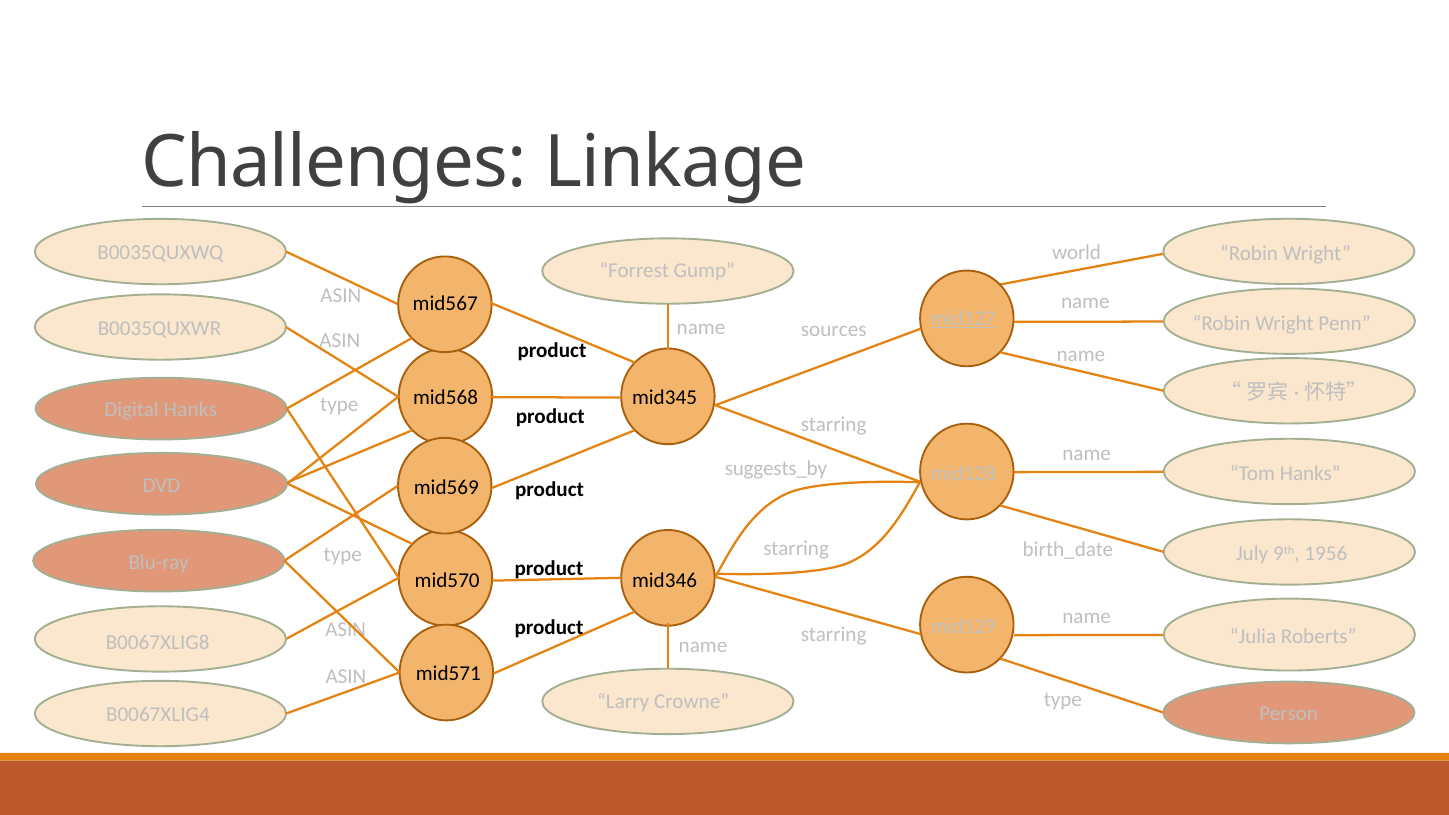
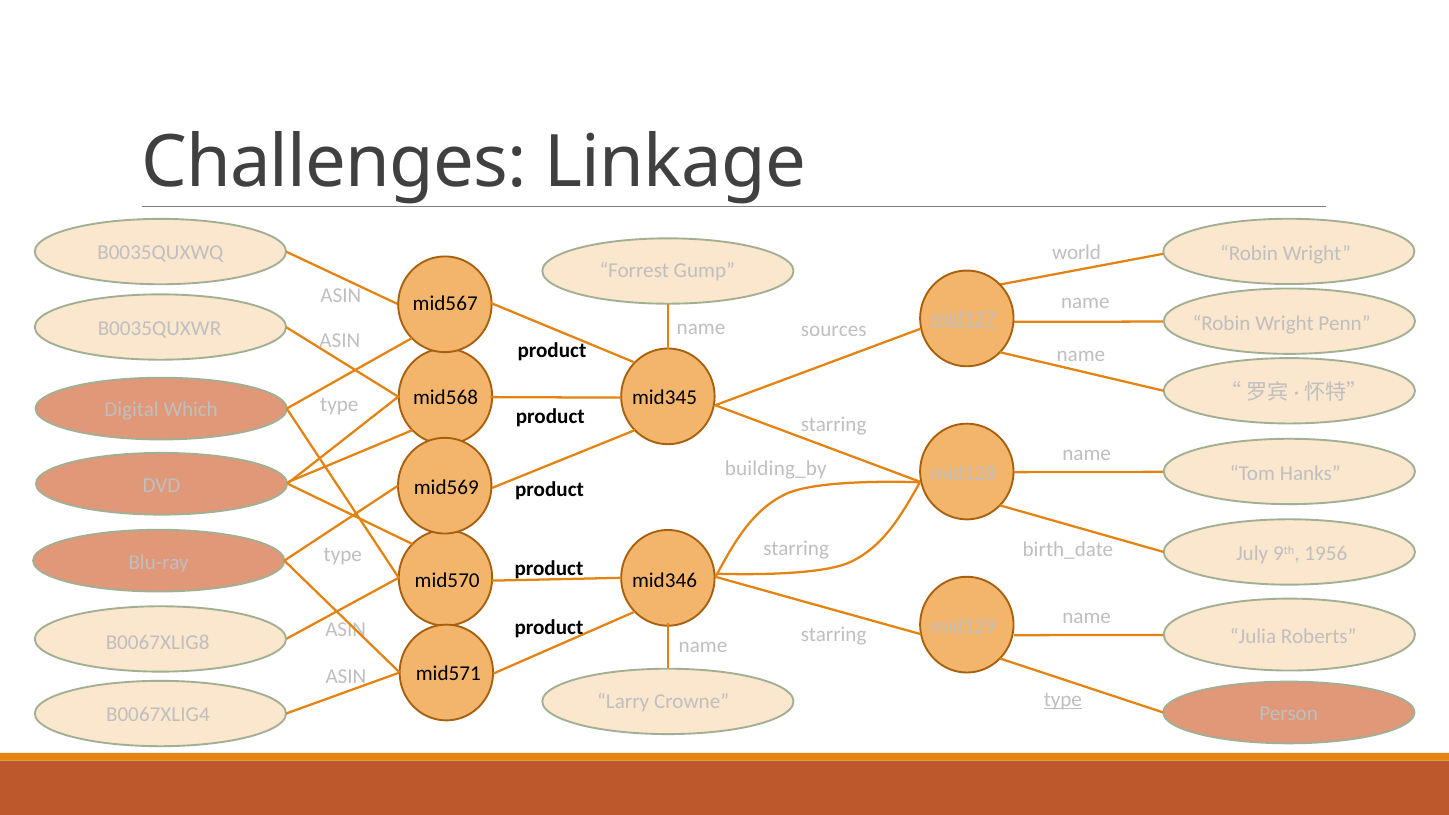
Digital Hanks: Hanks -> Which
suggests_by: suggests_by -> building_by
type at (1063, 699) underline: none -> present
